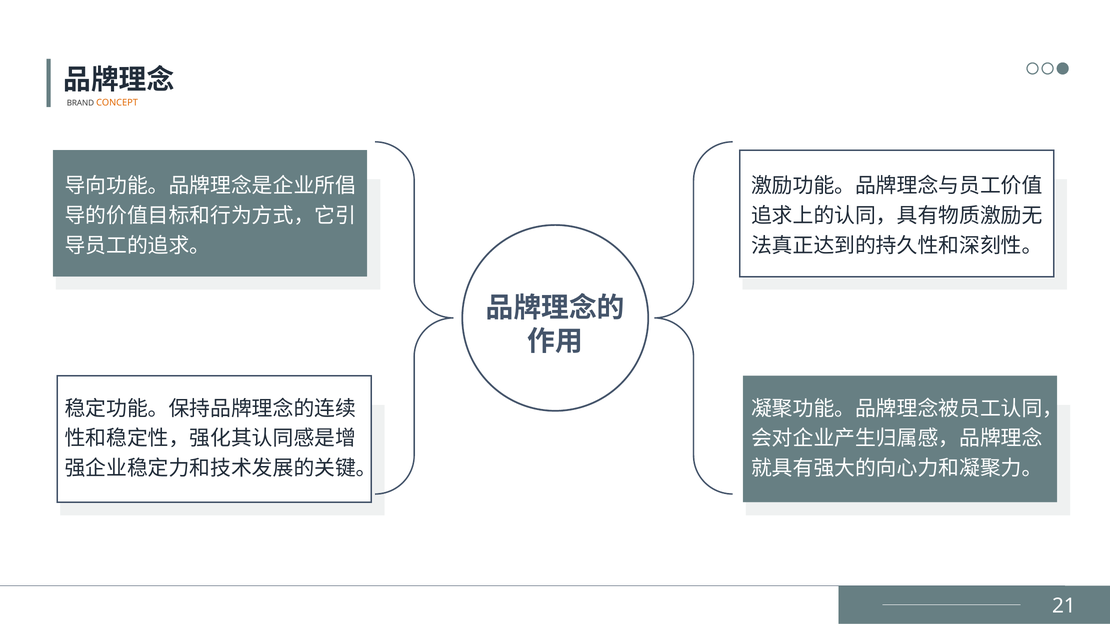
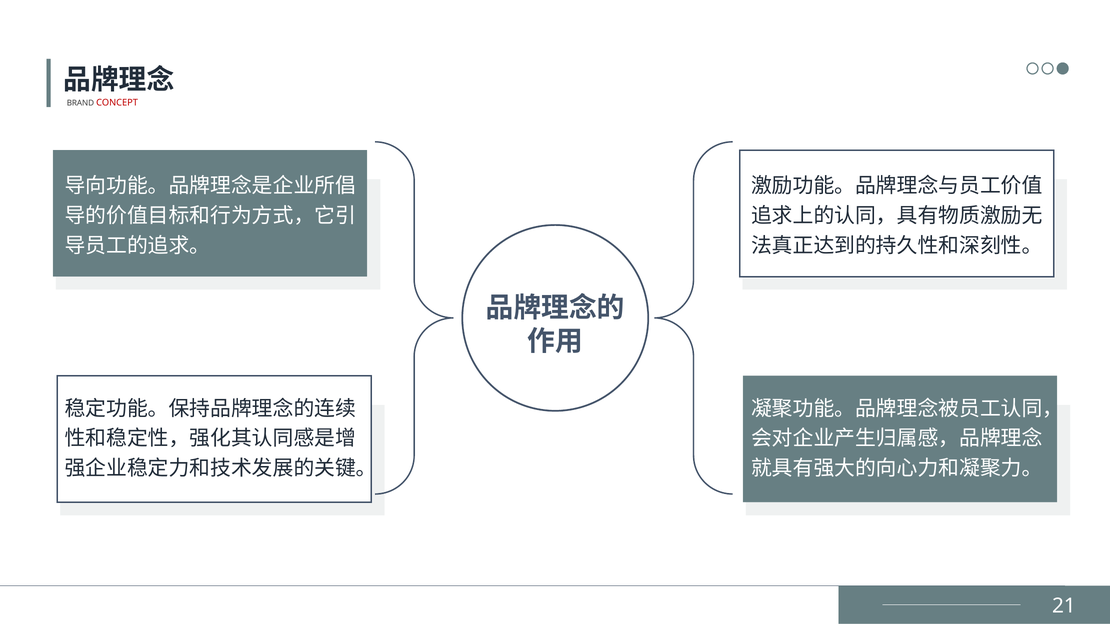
CONCEPT colour: orange -> red
